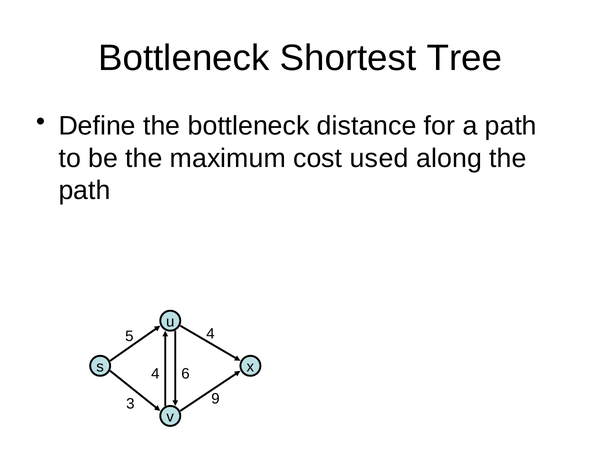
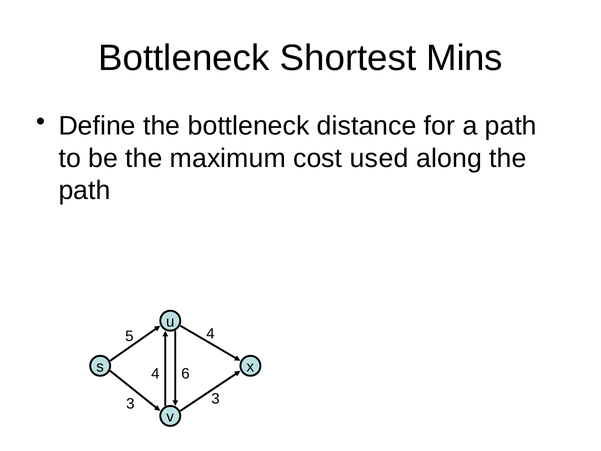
Tree: Tree -> Mins
3 9: 9 -> 3
